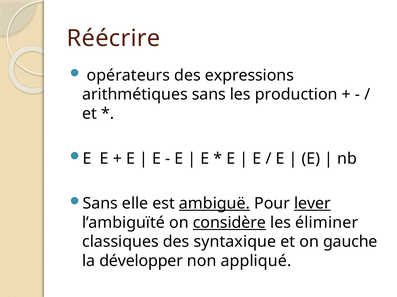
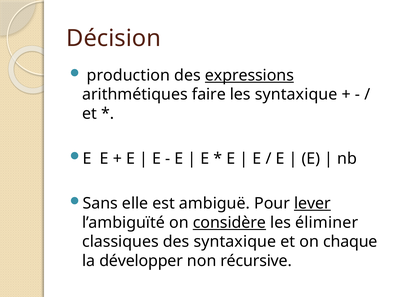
Réécrire: Réécrire -> Décision
opérateurs: opérateurs -> production
expressions underline: none -> present
arithmétiques sans: sans -> faire
les production: production -> syntaxique
ambiguë underline: present -> none
gauche: gauche -> chaque
appliqué: appliqué -> récursive
